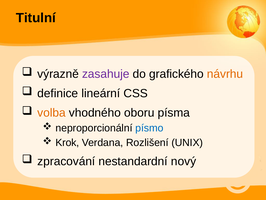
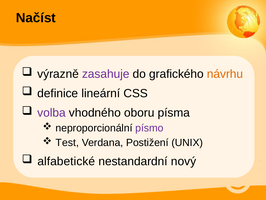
Titulní: Titulní -> Načíst
volba colour: orange -> purple
písmo colour: blue -> purple
Krok: Krok -> Test
Rozlišení: Rozlišení -> Postižení
zpracování: zpracování -> alfabetické
